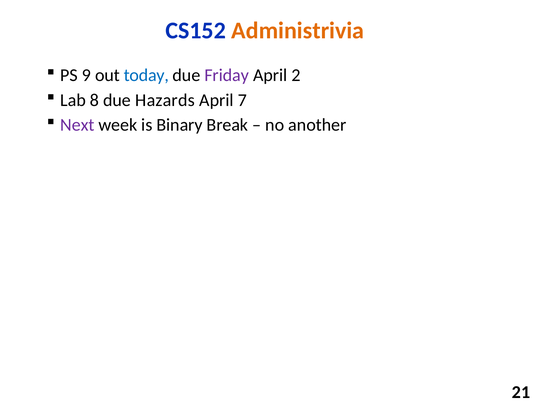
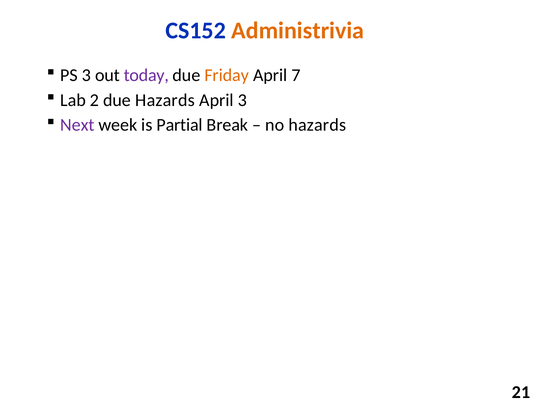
PS 9: 9 -> 3
today colour: blue -> purple
Friday colour: purple -> orange
2: 2 -> 7
8: 8 -> 2
April 7: 7 -> 3
Binary: Binary -> Partial
no another: another -> hazards
